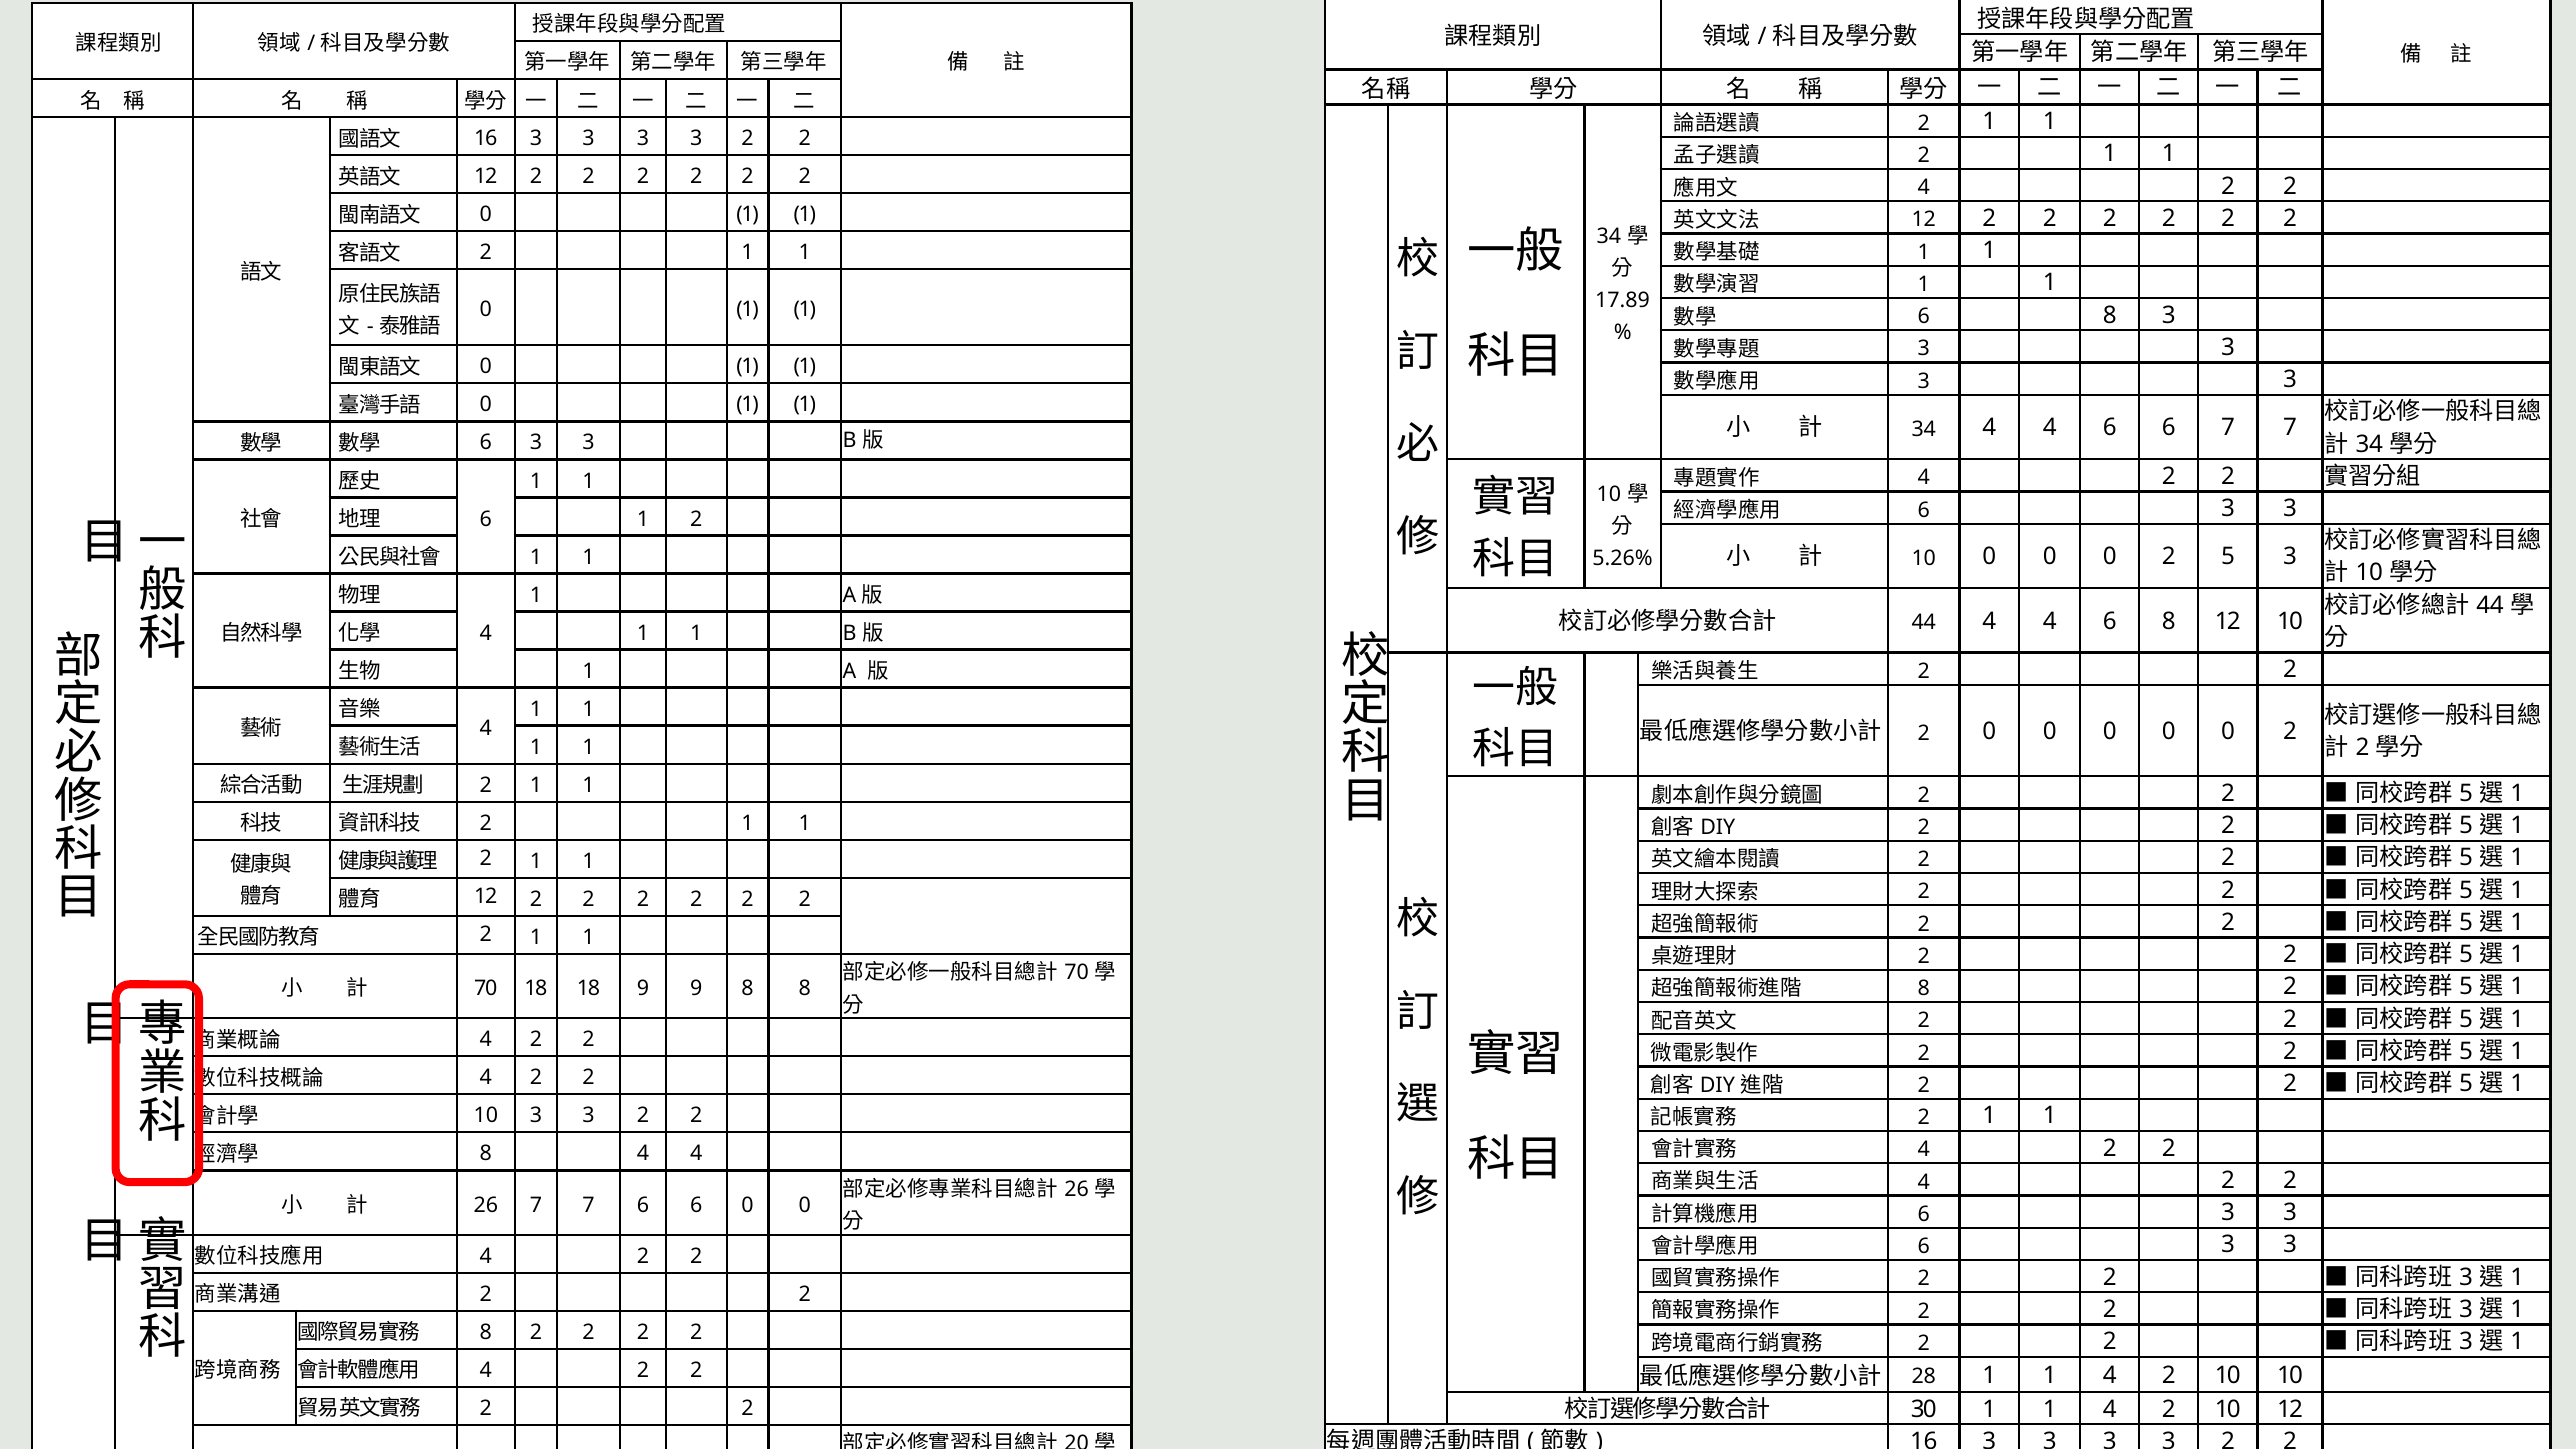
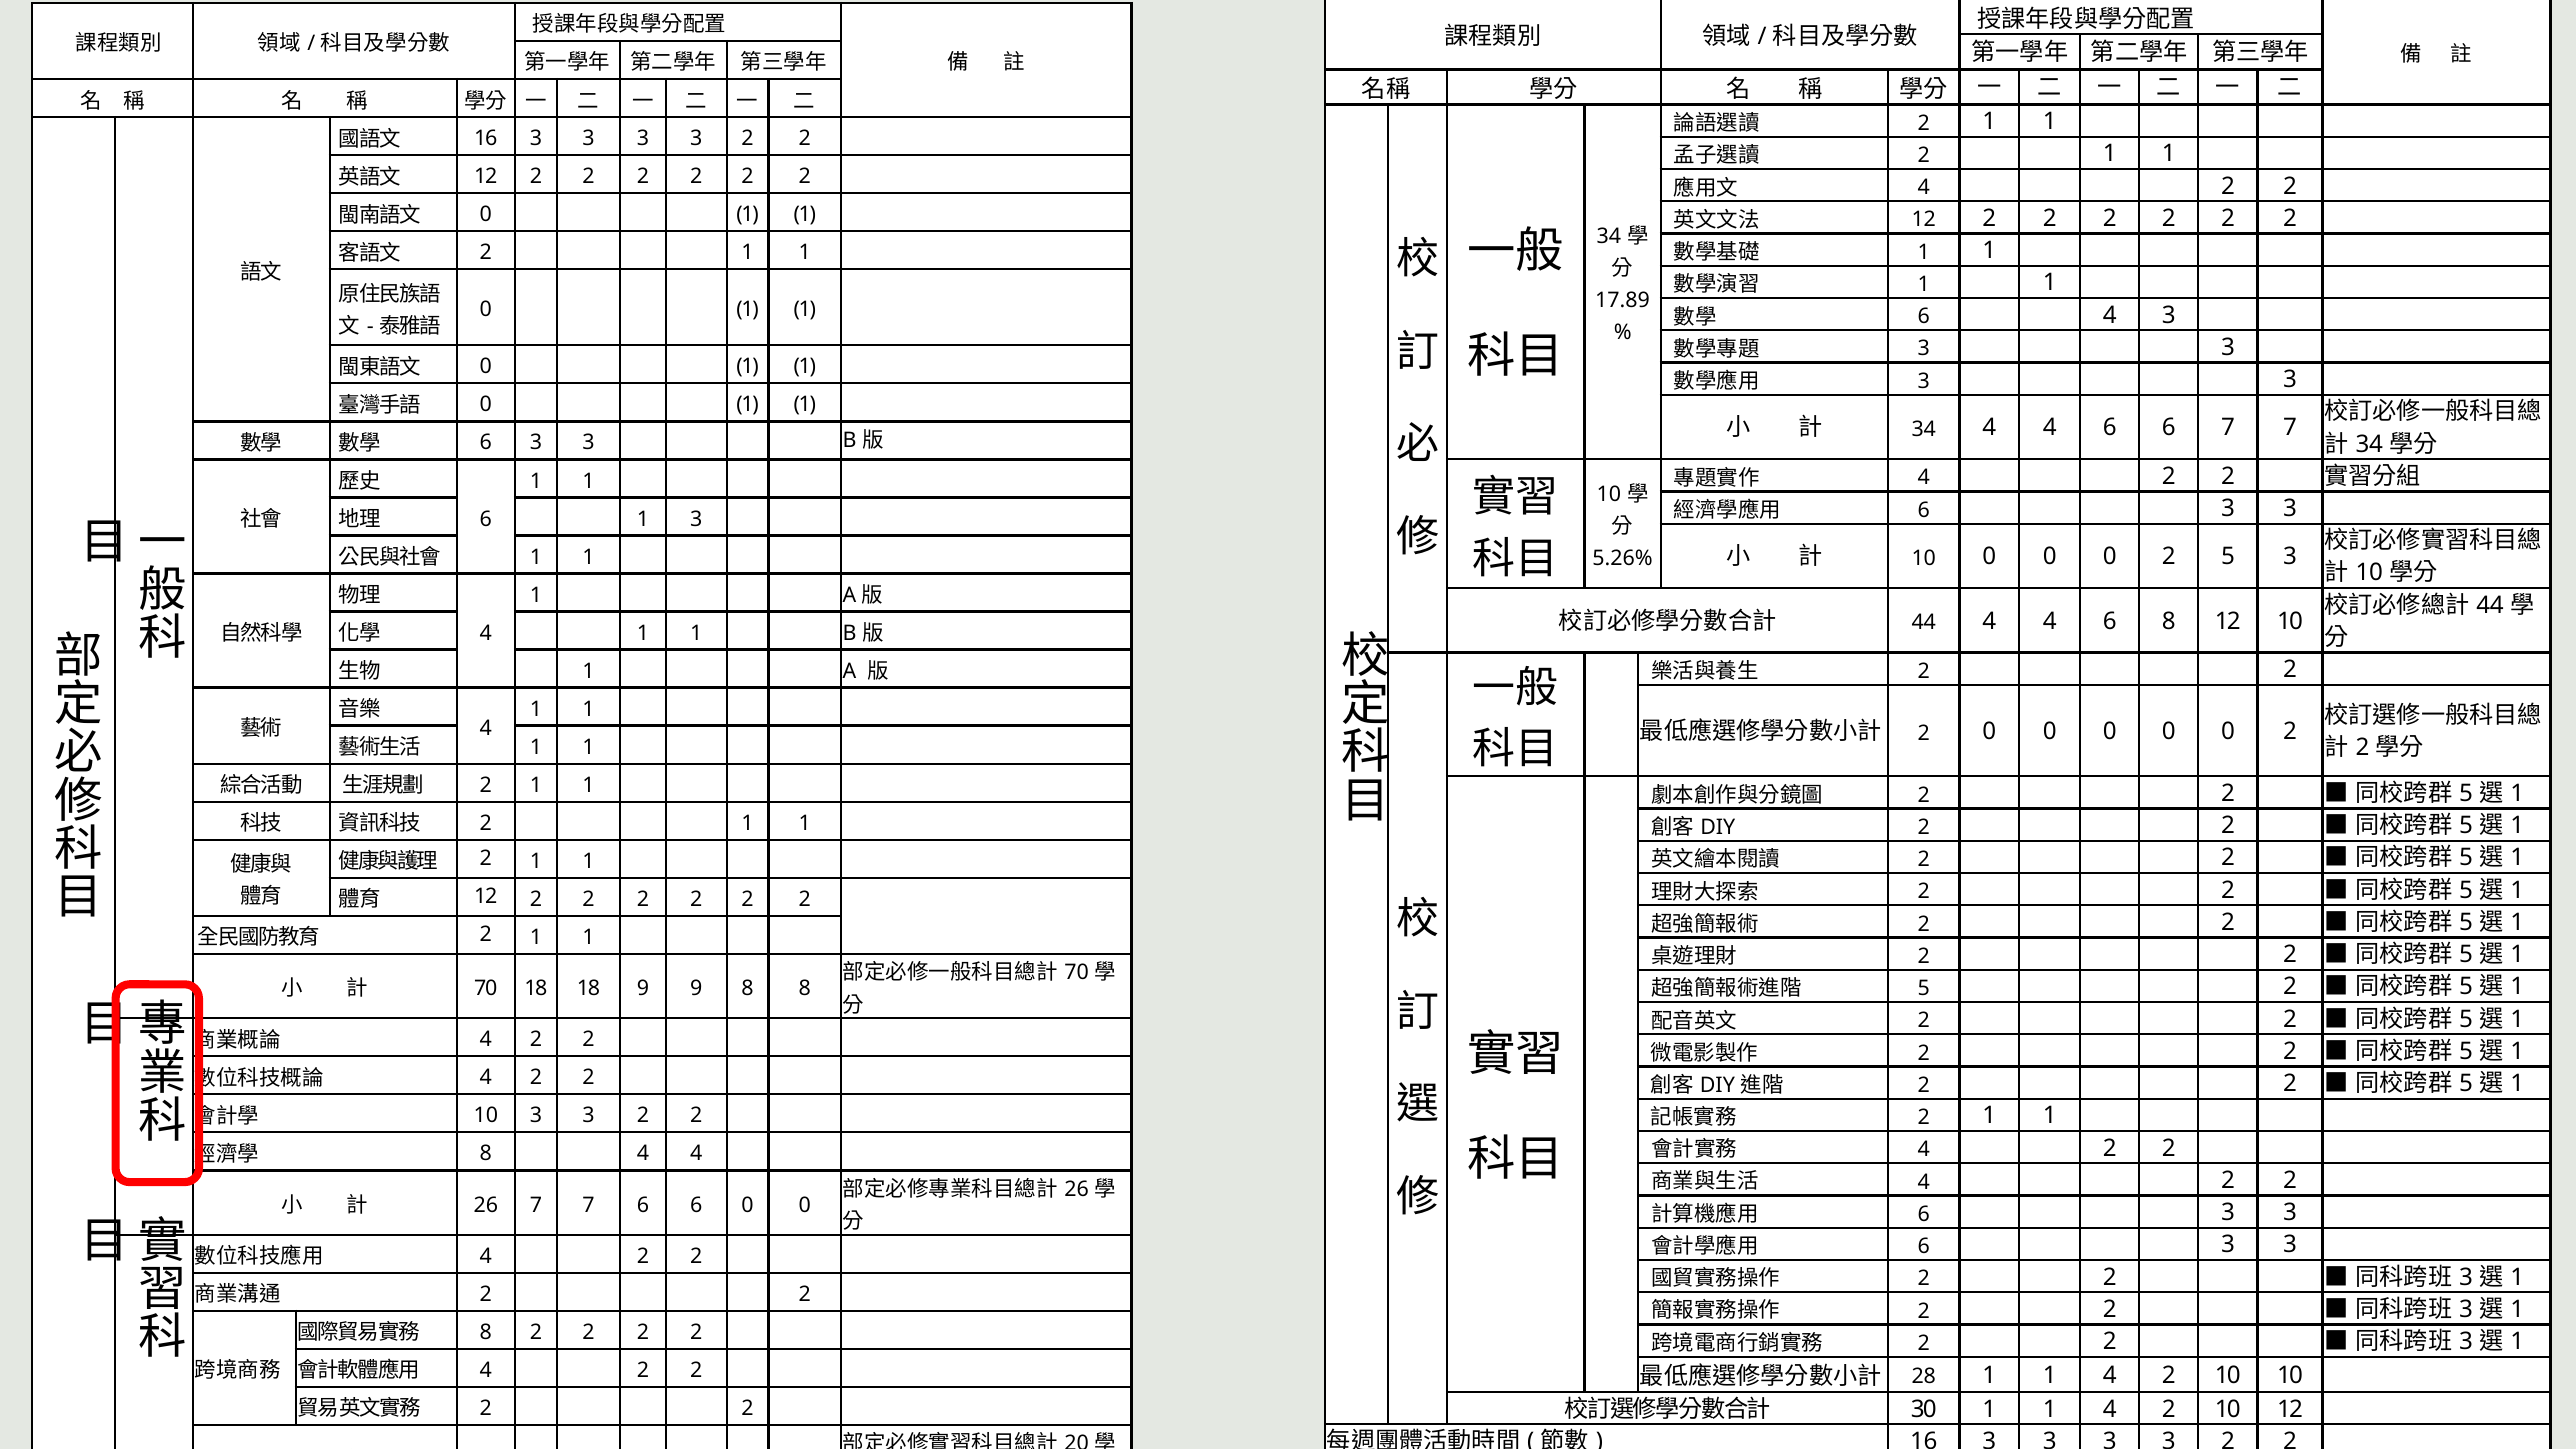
8 at (2110, 315): 8 -> 4
1 2: 2 -> 3
8 at (1924, 988): 8 -> 5
